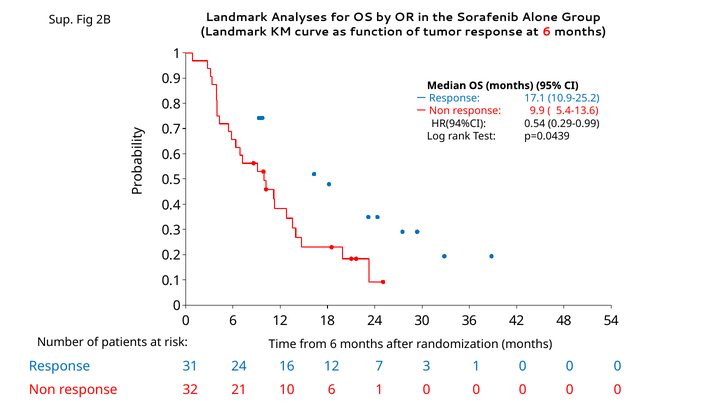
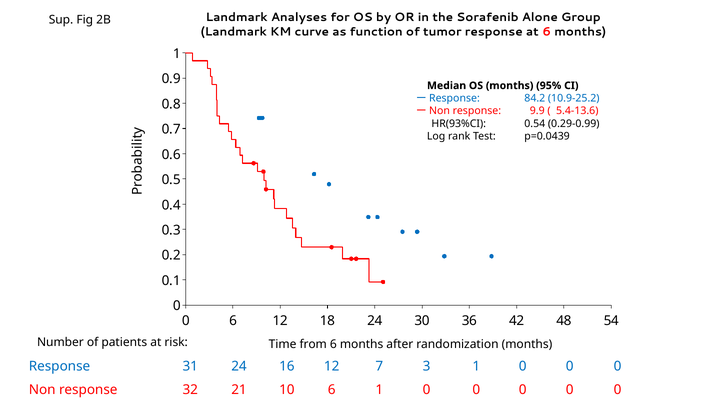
17.1: 17.1 -> 84.2
HR(94%CI: HR(94%CI -> HR(93%CI
